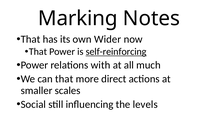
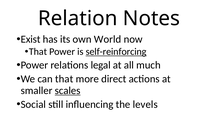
Marking: Marking -> Relation
That at (31, 39): That -> Exist
Wider: Wider -> World
with: with -> legal
scales underline: none -> present
